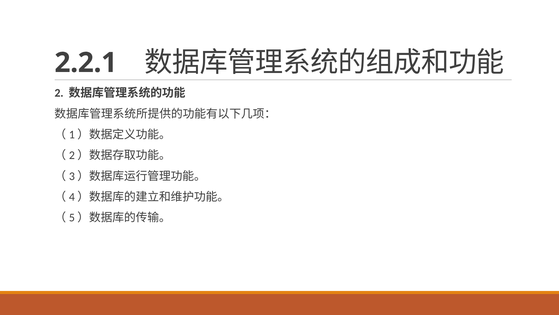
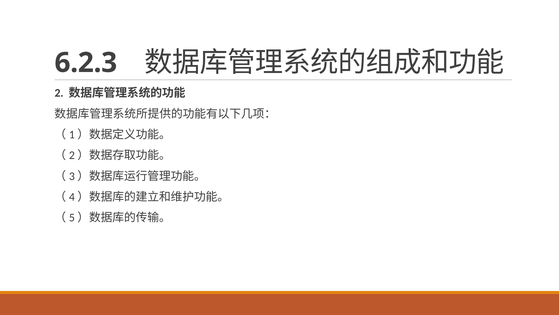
2.2.1: 2.2.1 -> 6.2.3
